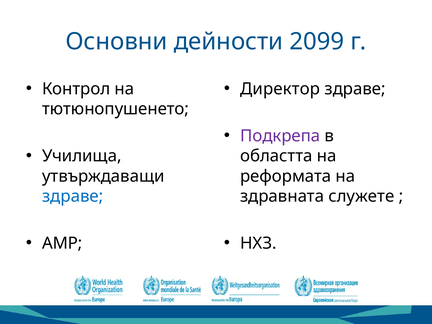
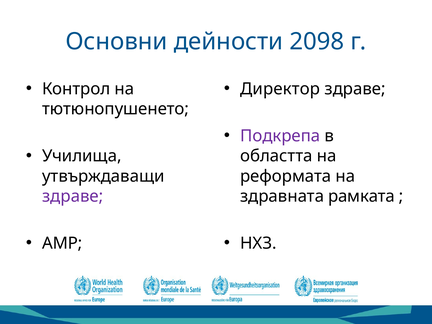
2099: 2099 -> 2098
здраве at (73, 196) colour: blue -> purple
служете: служете -> рамката
